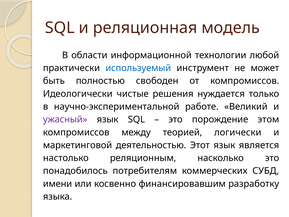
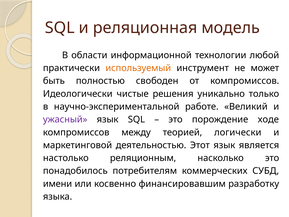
используемый colour: blue -> orange
нуждается: нуждается -> уникально
этом: этом -> ходе
